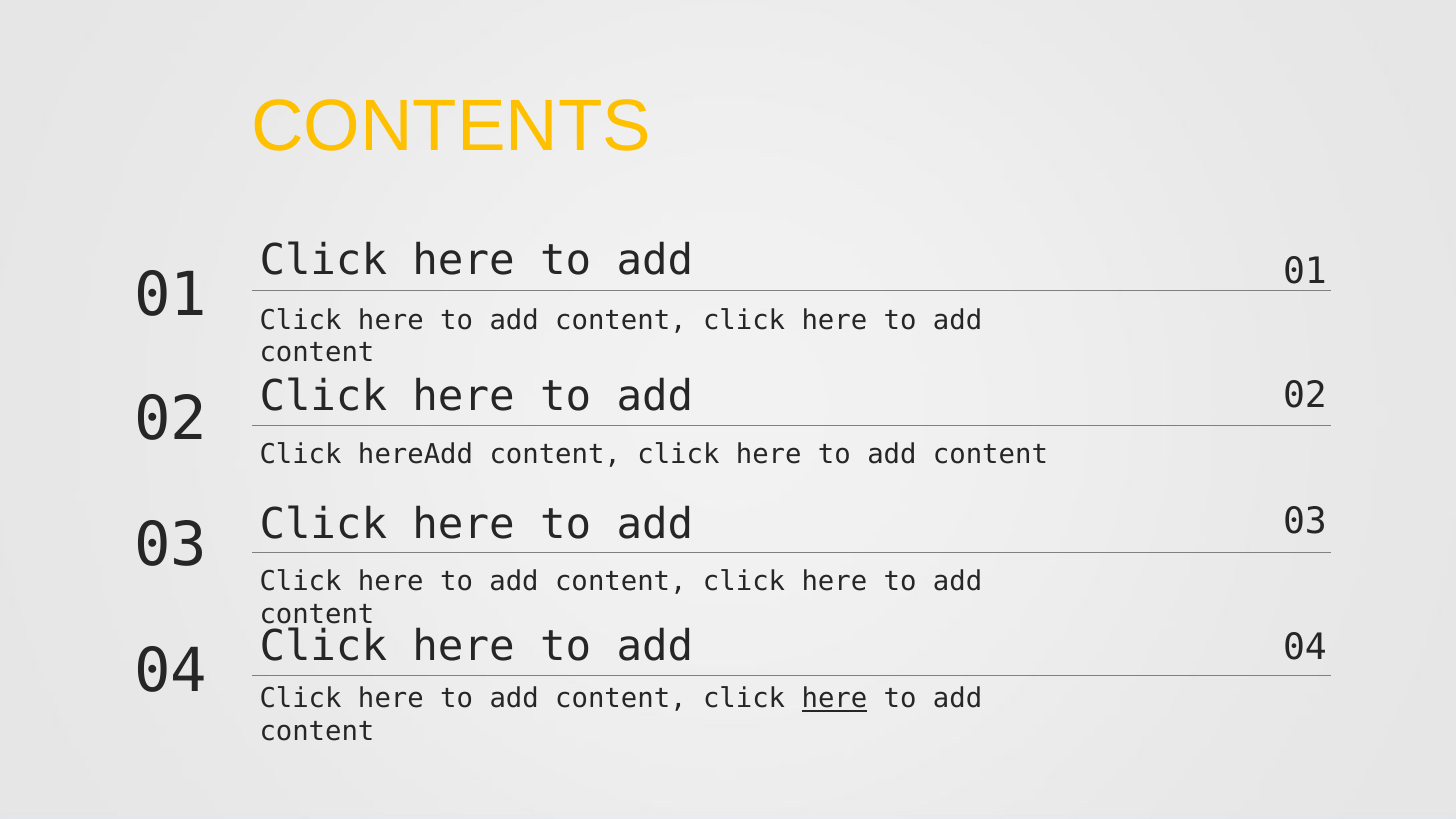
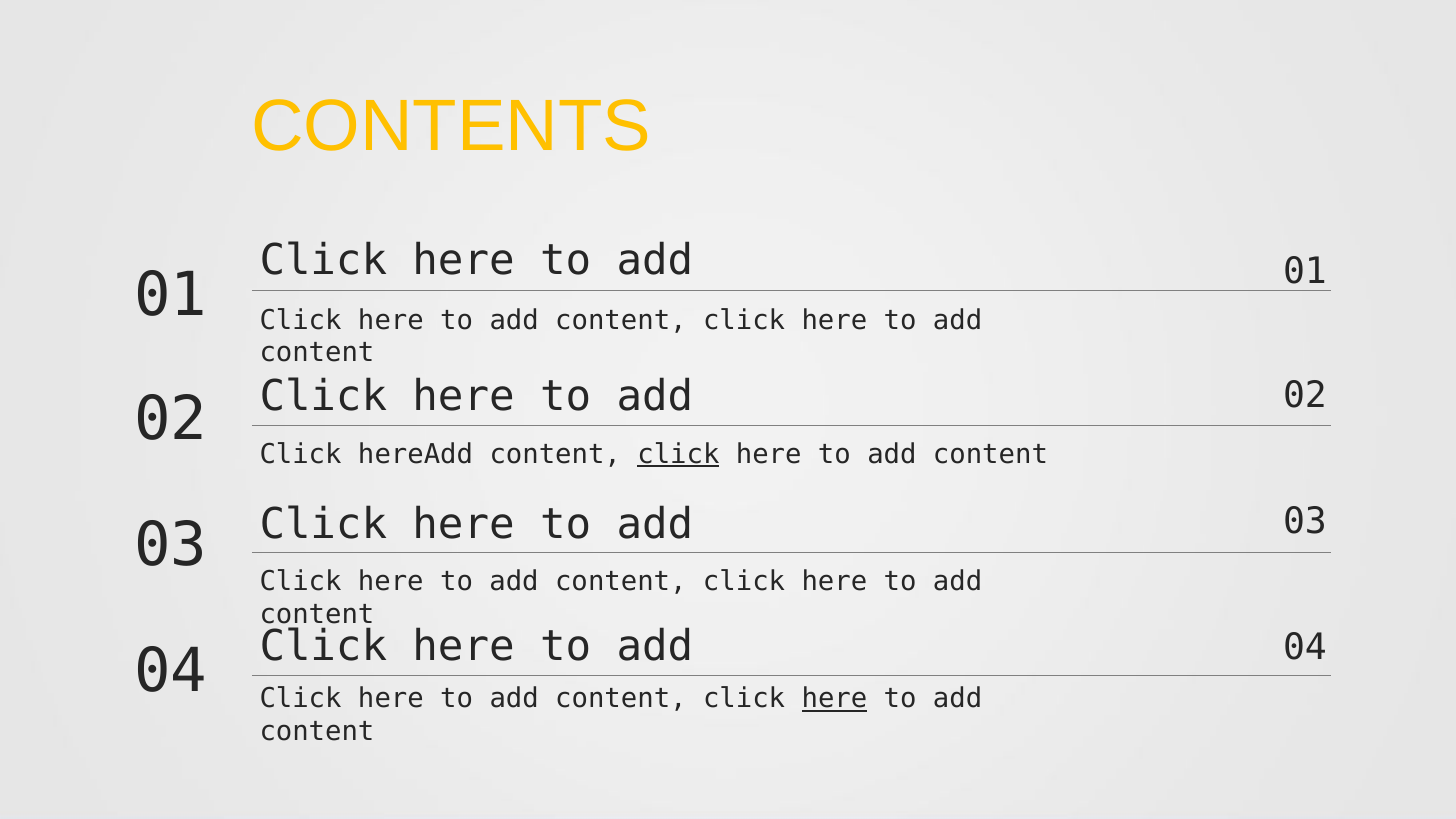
click at (678, 454) underline: none -> present
